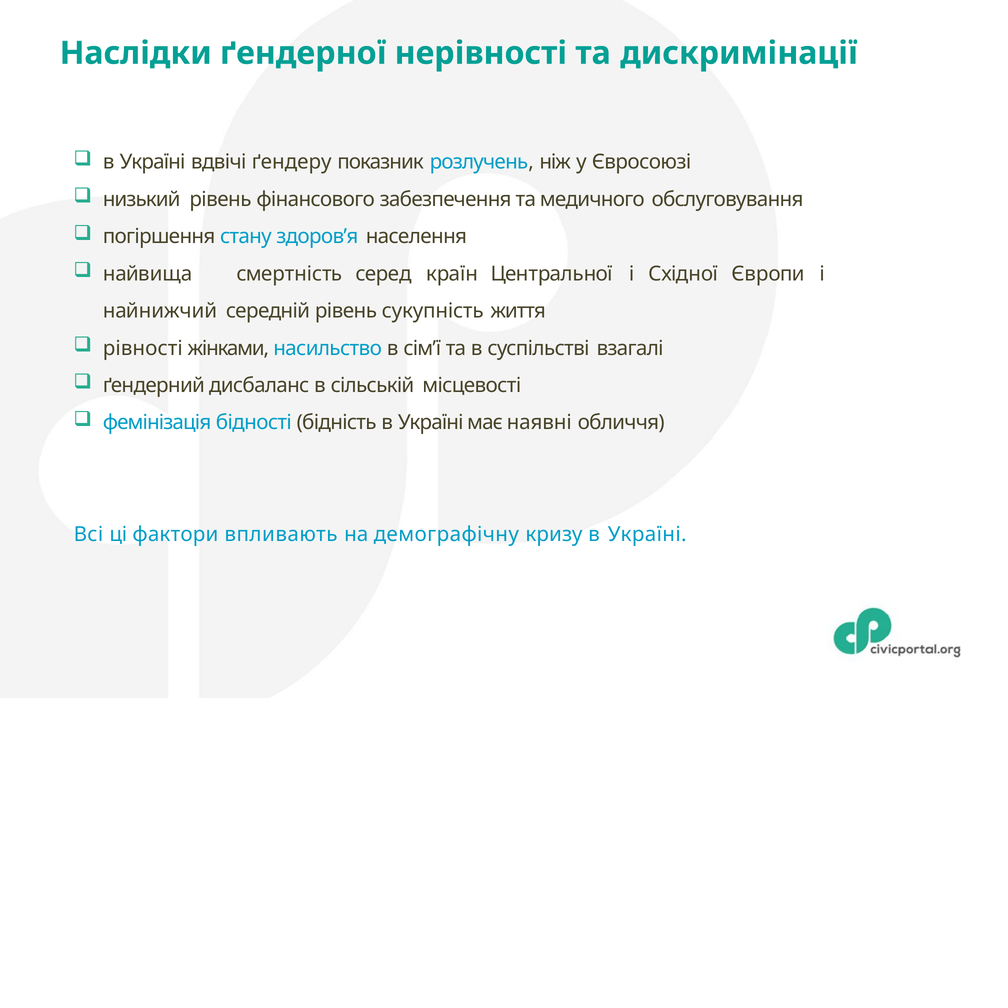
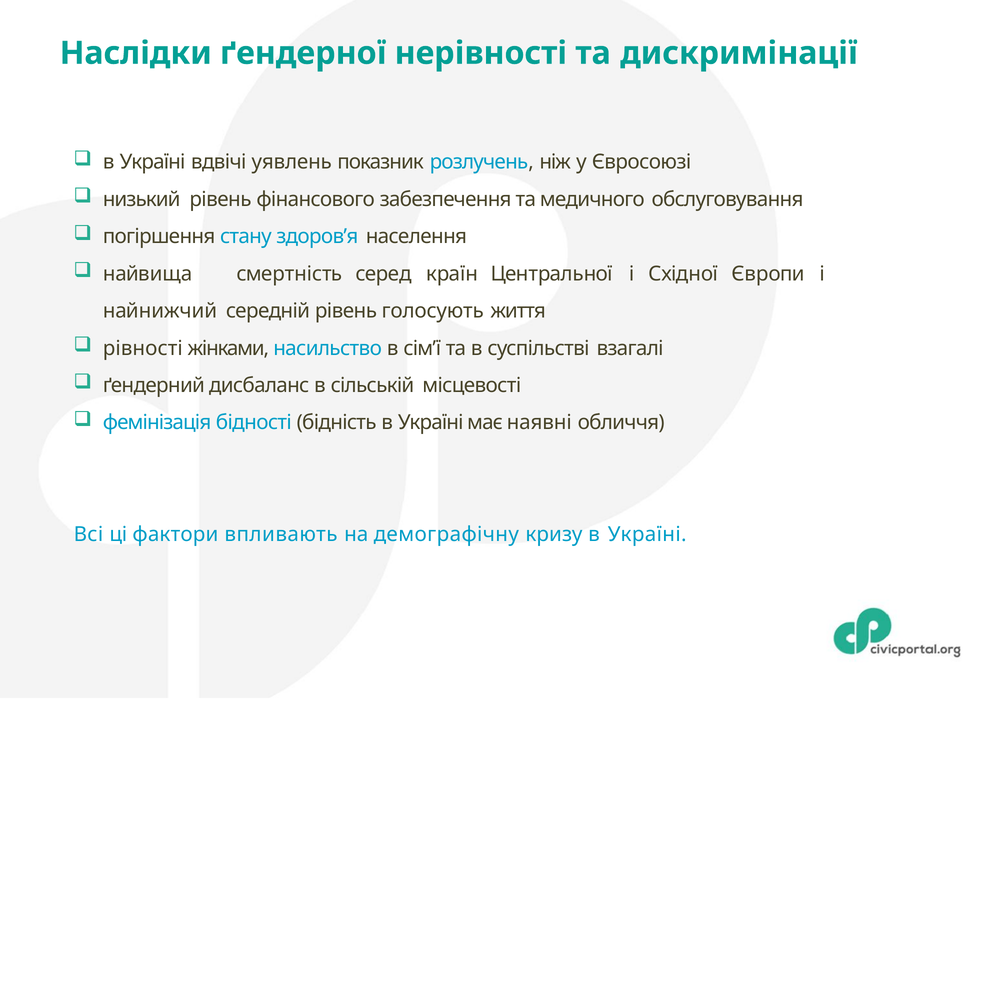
ґендеру: ґендеру -> уявлень
сукупність: сукупність -> голосують
